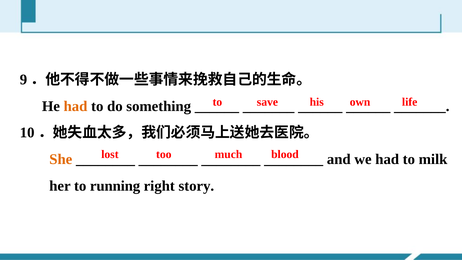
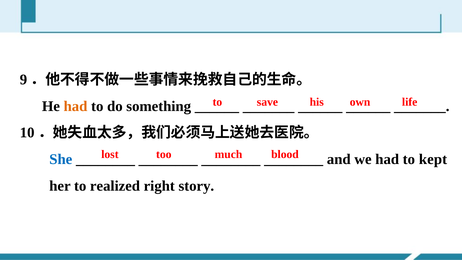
She colour: orange -> blue
milk: milk -> kept
running: running -> realized
